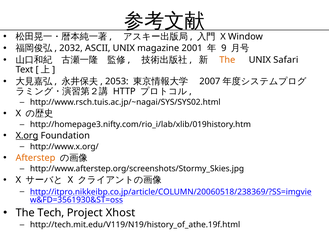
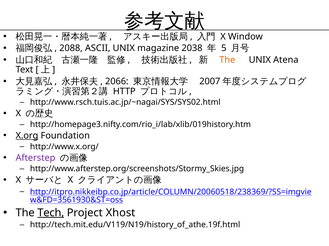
2032: 2032 -> 2088
2001: 2001 -> 2038
9: 9 -> 5
Safari: Safari -> Atena
2053: 2053 -> 2066
Afterstep colour: orange -> purple
Tech underline: none -> present
